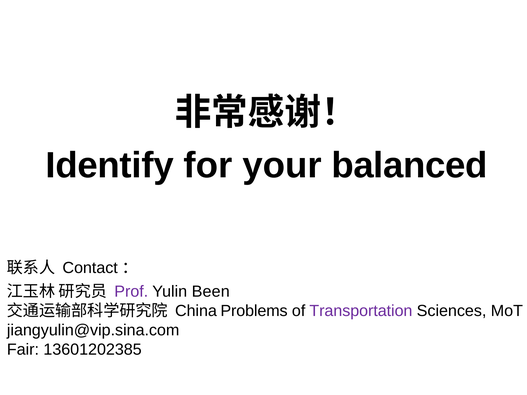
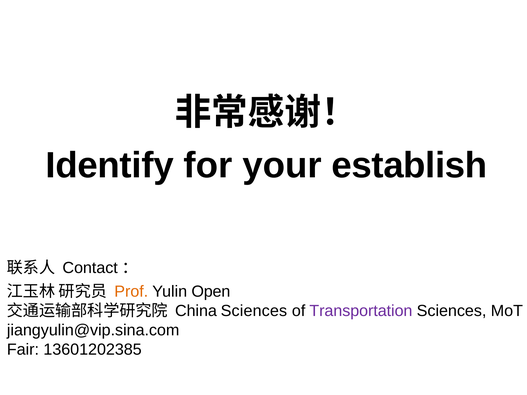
balanced: balanced -> establish
Prof colour: purple -> orange
Been: Been -> Open
China Problems: Problems -> Sciences
